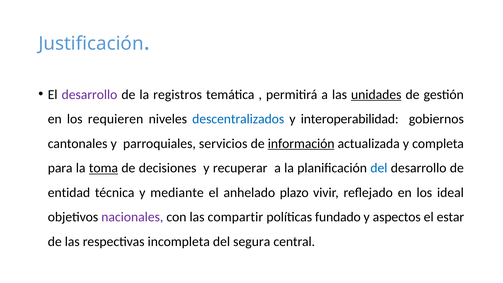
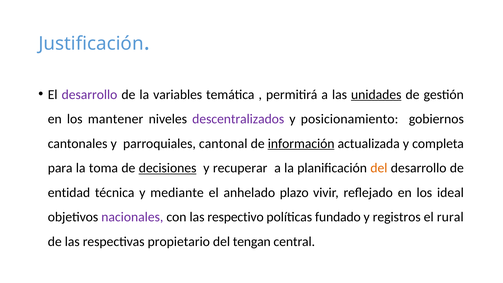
registros: registros -> variables
requieren: requieren -> mantener
descentralizados colour: blue -> purple
interoperabilidad: interoperabilidad -> posicionamiento
servicios: servicios -> cantonal
toma underline: present -> none
decisiones underline: none -> present
del at (379, 168) colour: blue -> orange
compartir: compartir -> respectivo
aspectos: aspectos -> registros
estar: estar -> rural
incompleta: incompleta -> propietario
segura: segura -> tengan
